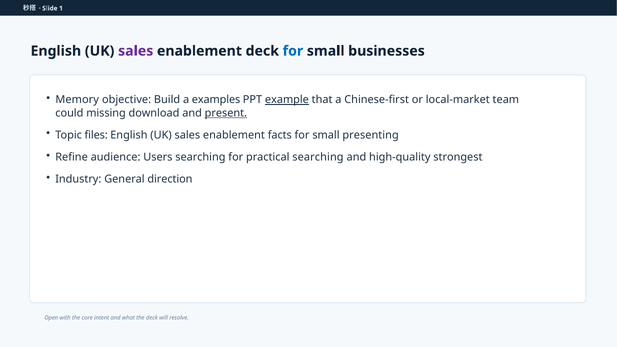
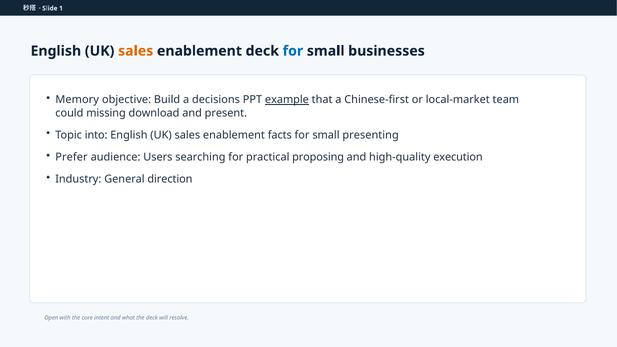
sales at (136, 51) colour: purple -> orange
examples: examples -> decisions
present underline: present -> none
files: files -> into
Refine: Refine -> Prefer
practical searching: searching -> proposing
strongest: strongest -> execution
